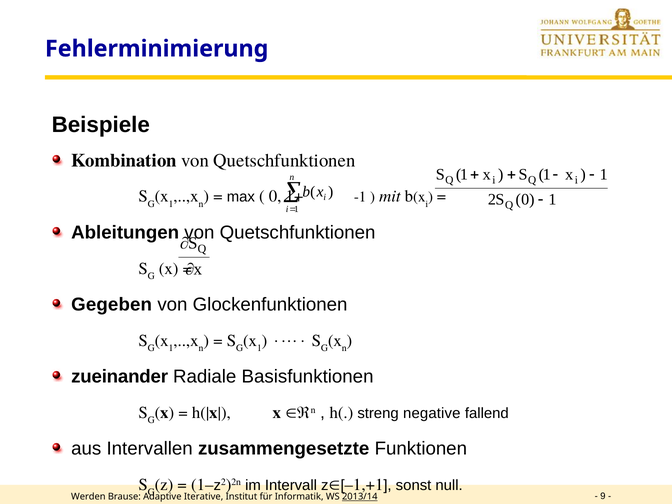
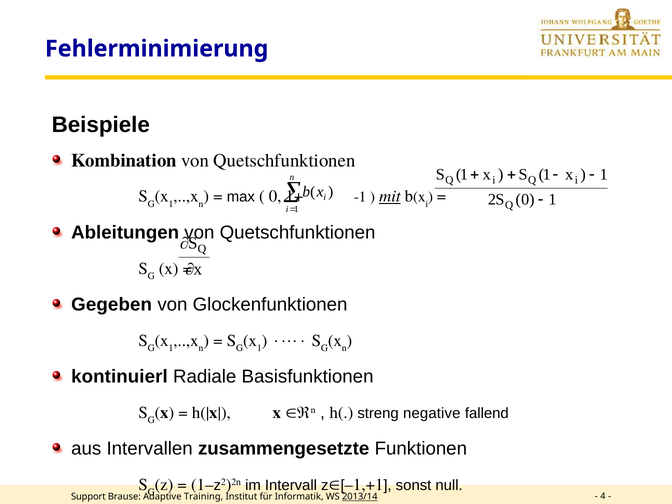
mit underline: none -> present
zueinander: zueinander -> kontinuierl
Werden: Werden -> Support
Iterative: Iterative -> Training
9: 9 -> 4
